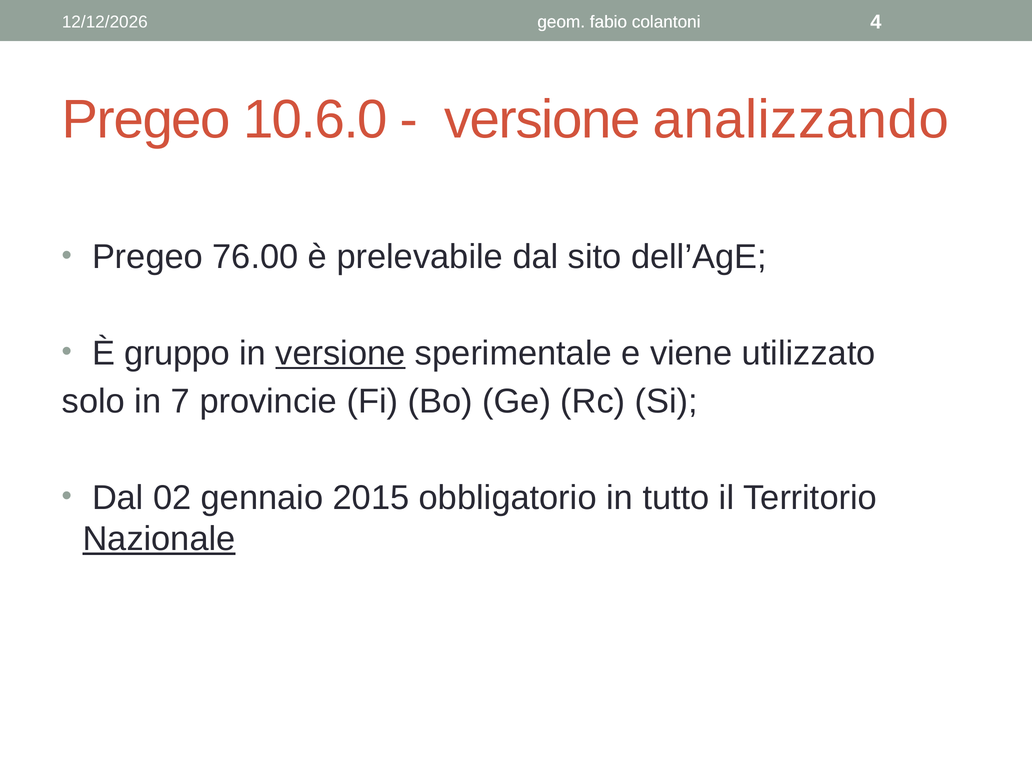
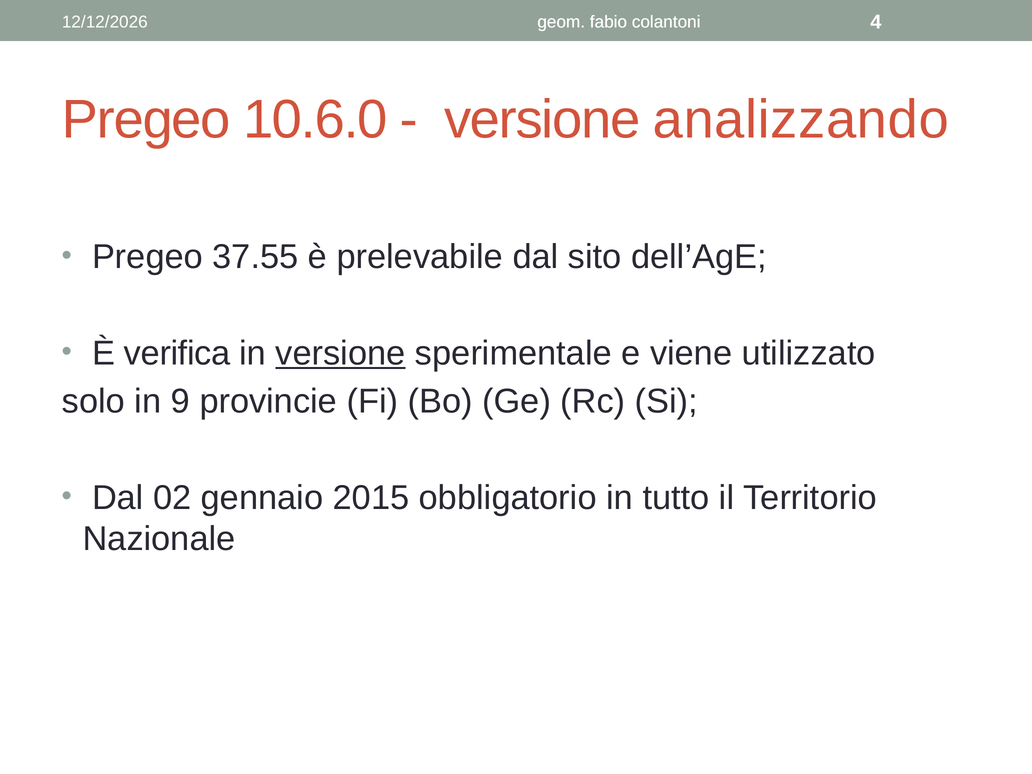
76.00: 76.00 -> 37.55
gruppo: gruppo -> verifica
7: 7 -> 9
Nazionale underline: present -> none
